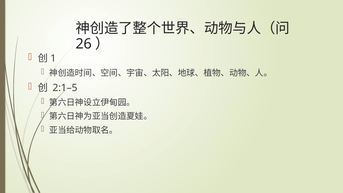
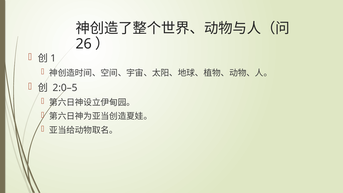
2:1–5: 2:1–5 -> 2:0–5
